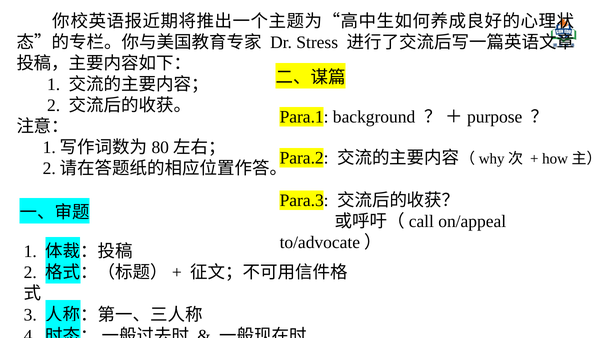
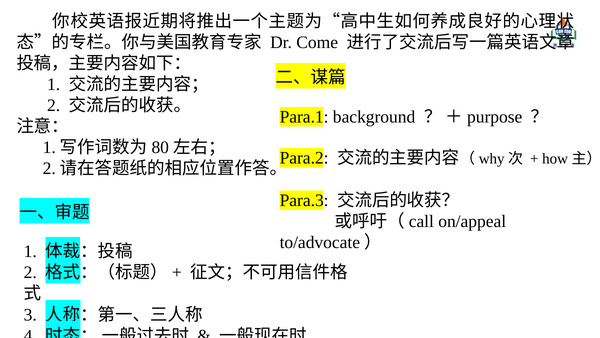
Stress: Stress -> Come
